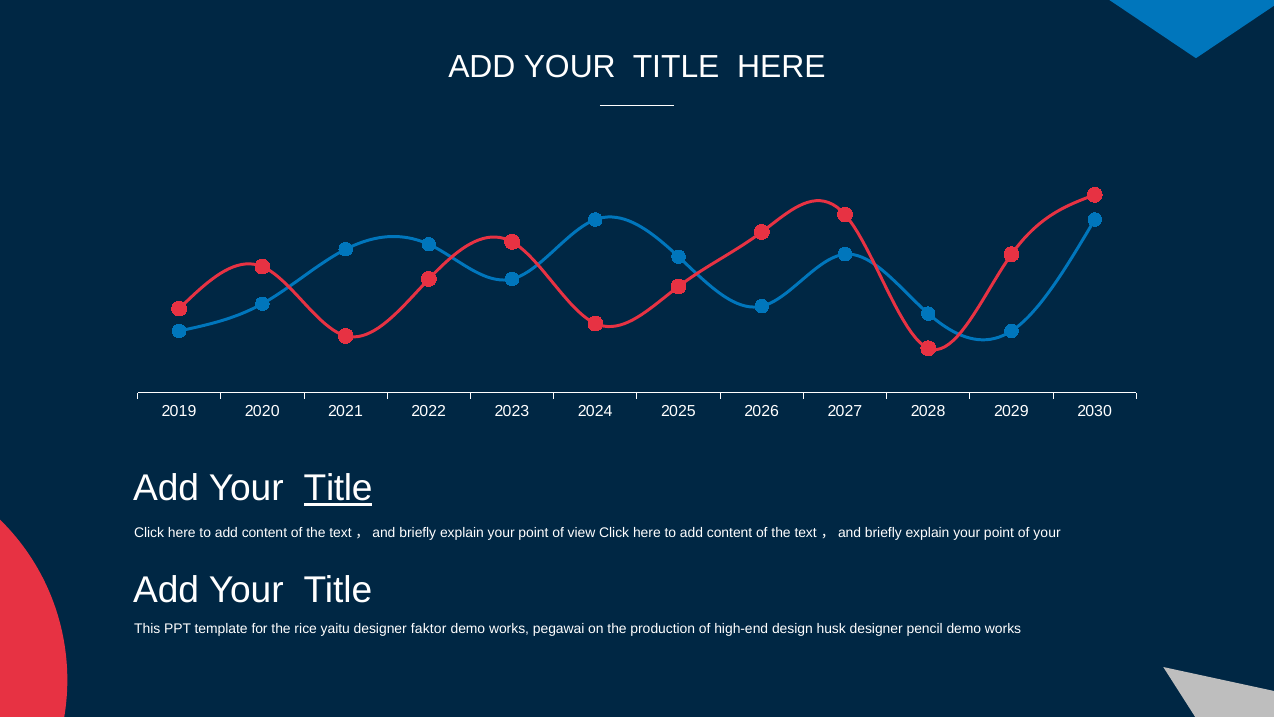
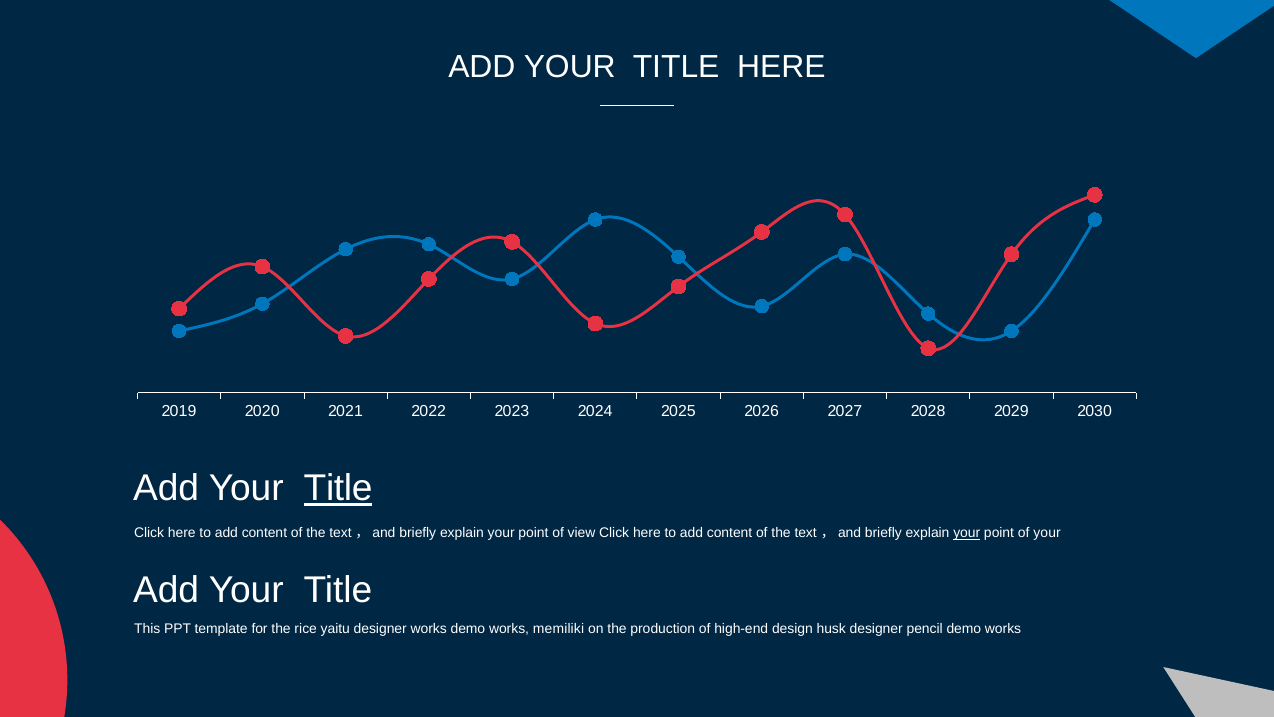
your at (967, 533) underline: none -> present
designer faktor: faktor -> works
pegawai: pegawai -> memiliki
